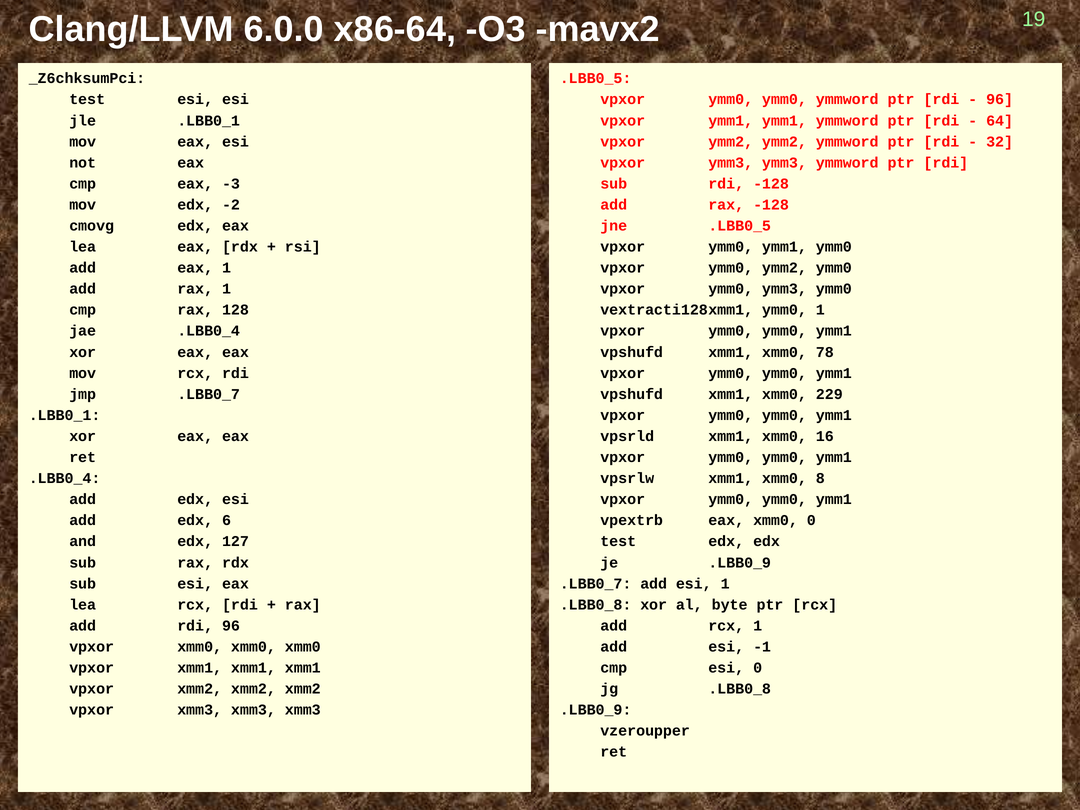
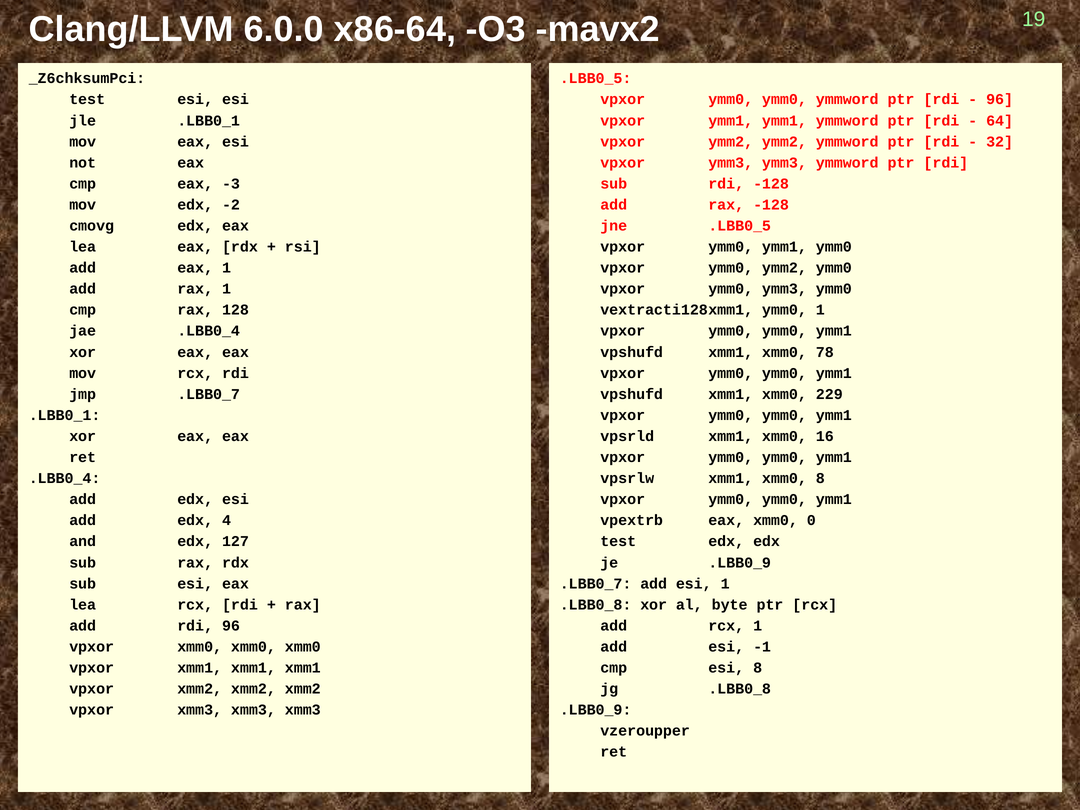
6: 6 -> 4
esi 0: 0 -> 8
